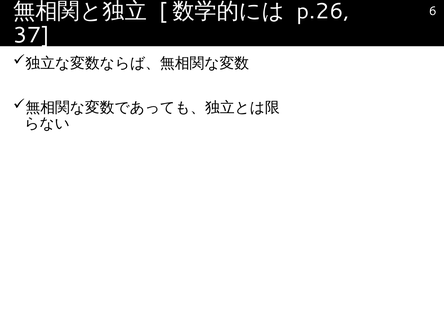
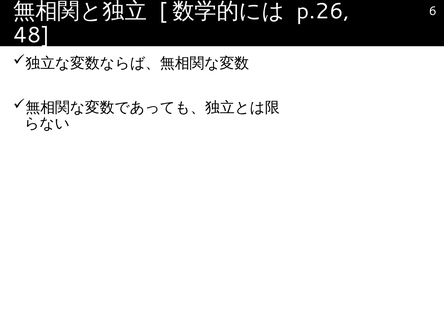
37: 37 -> 48
